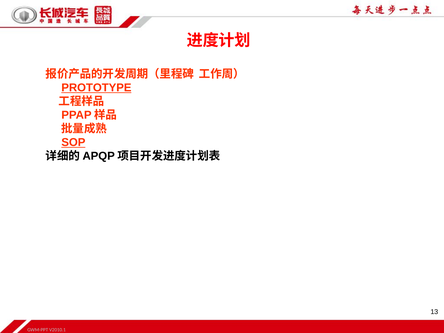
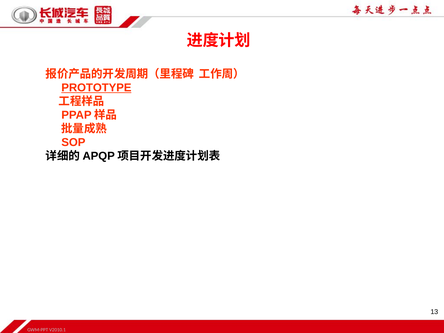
SOP underline: present -> none
